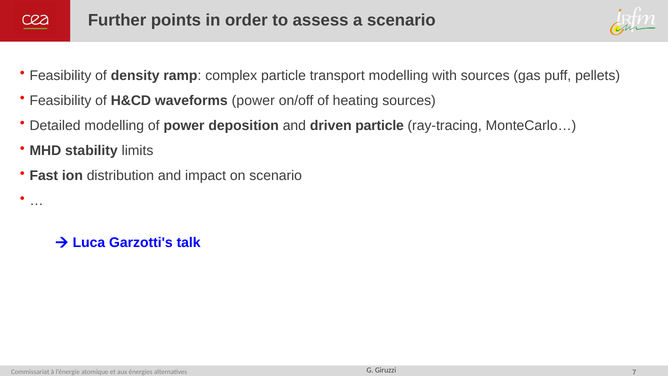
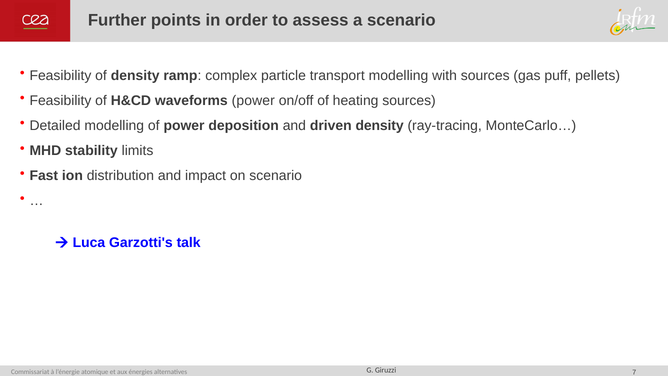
driven particle: particle -> density
